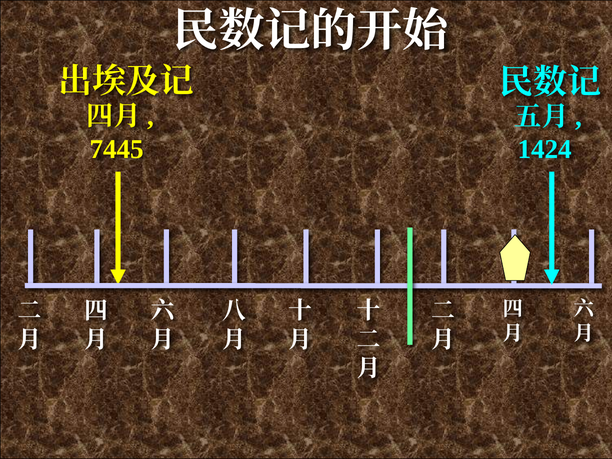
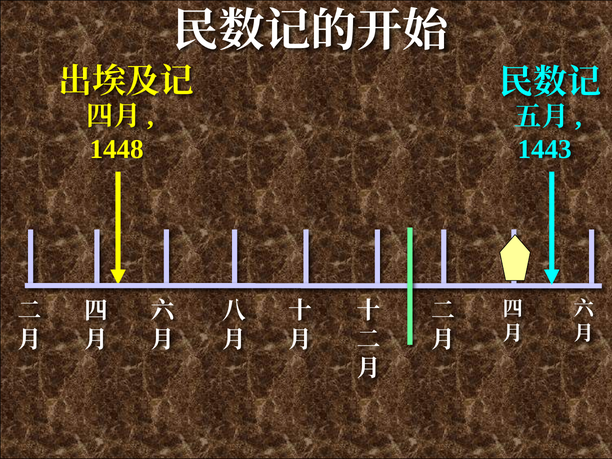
7445: 7445 -> 1448
1424: 1424 -> 1443
